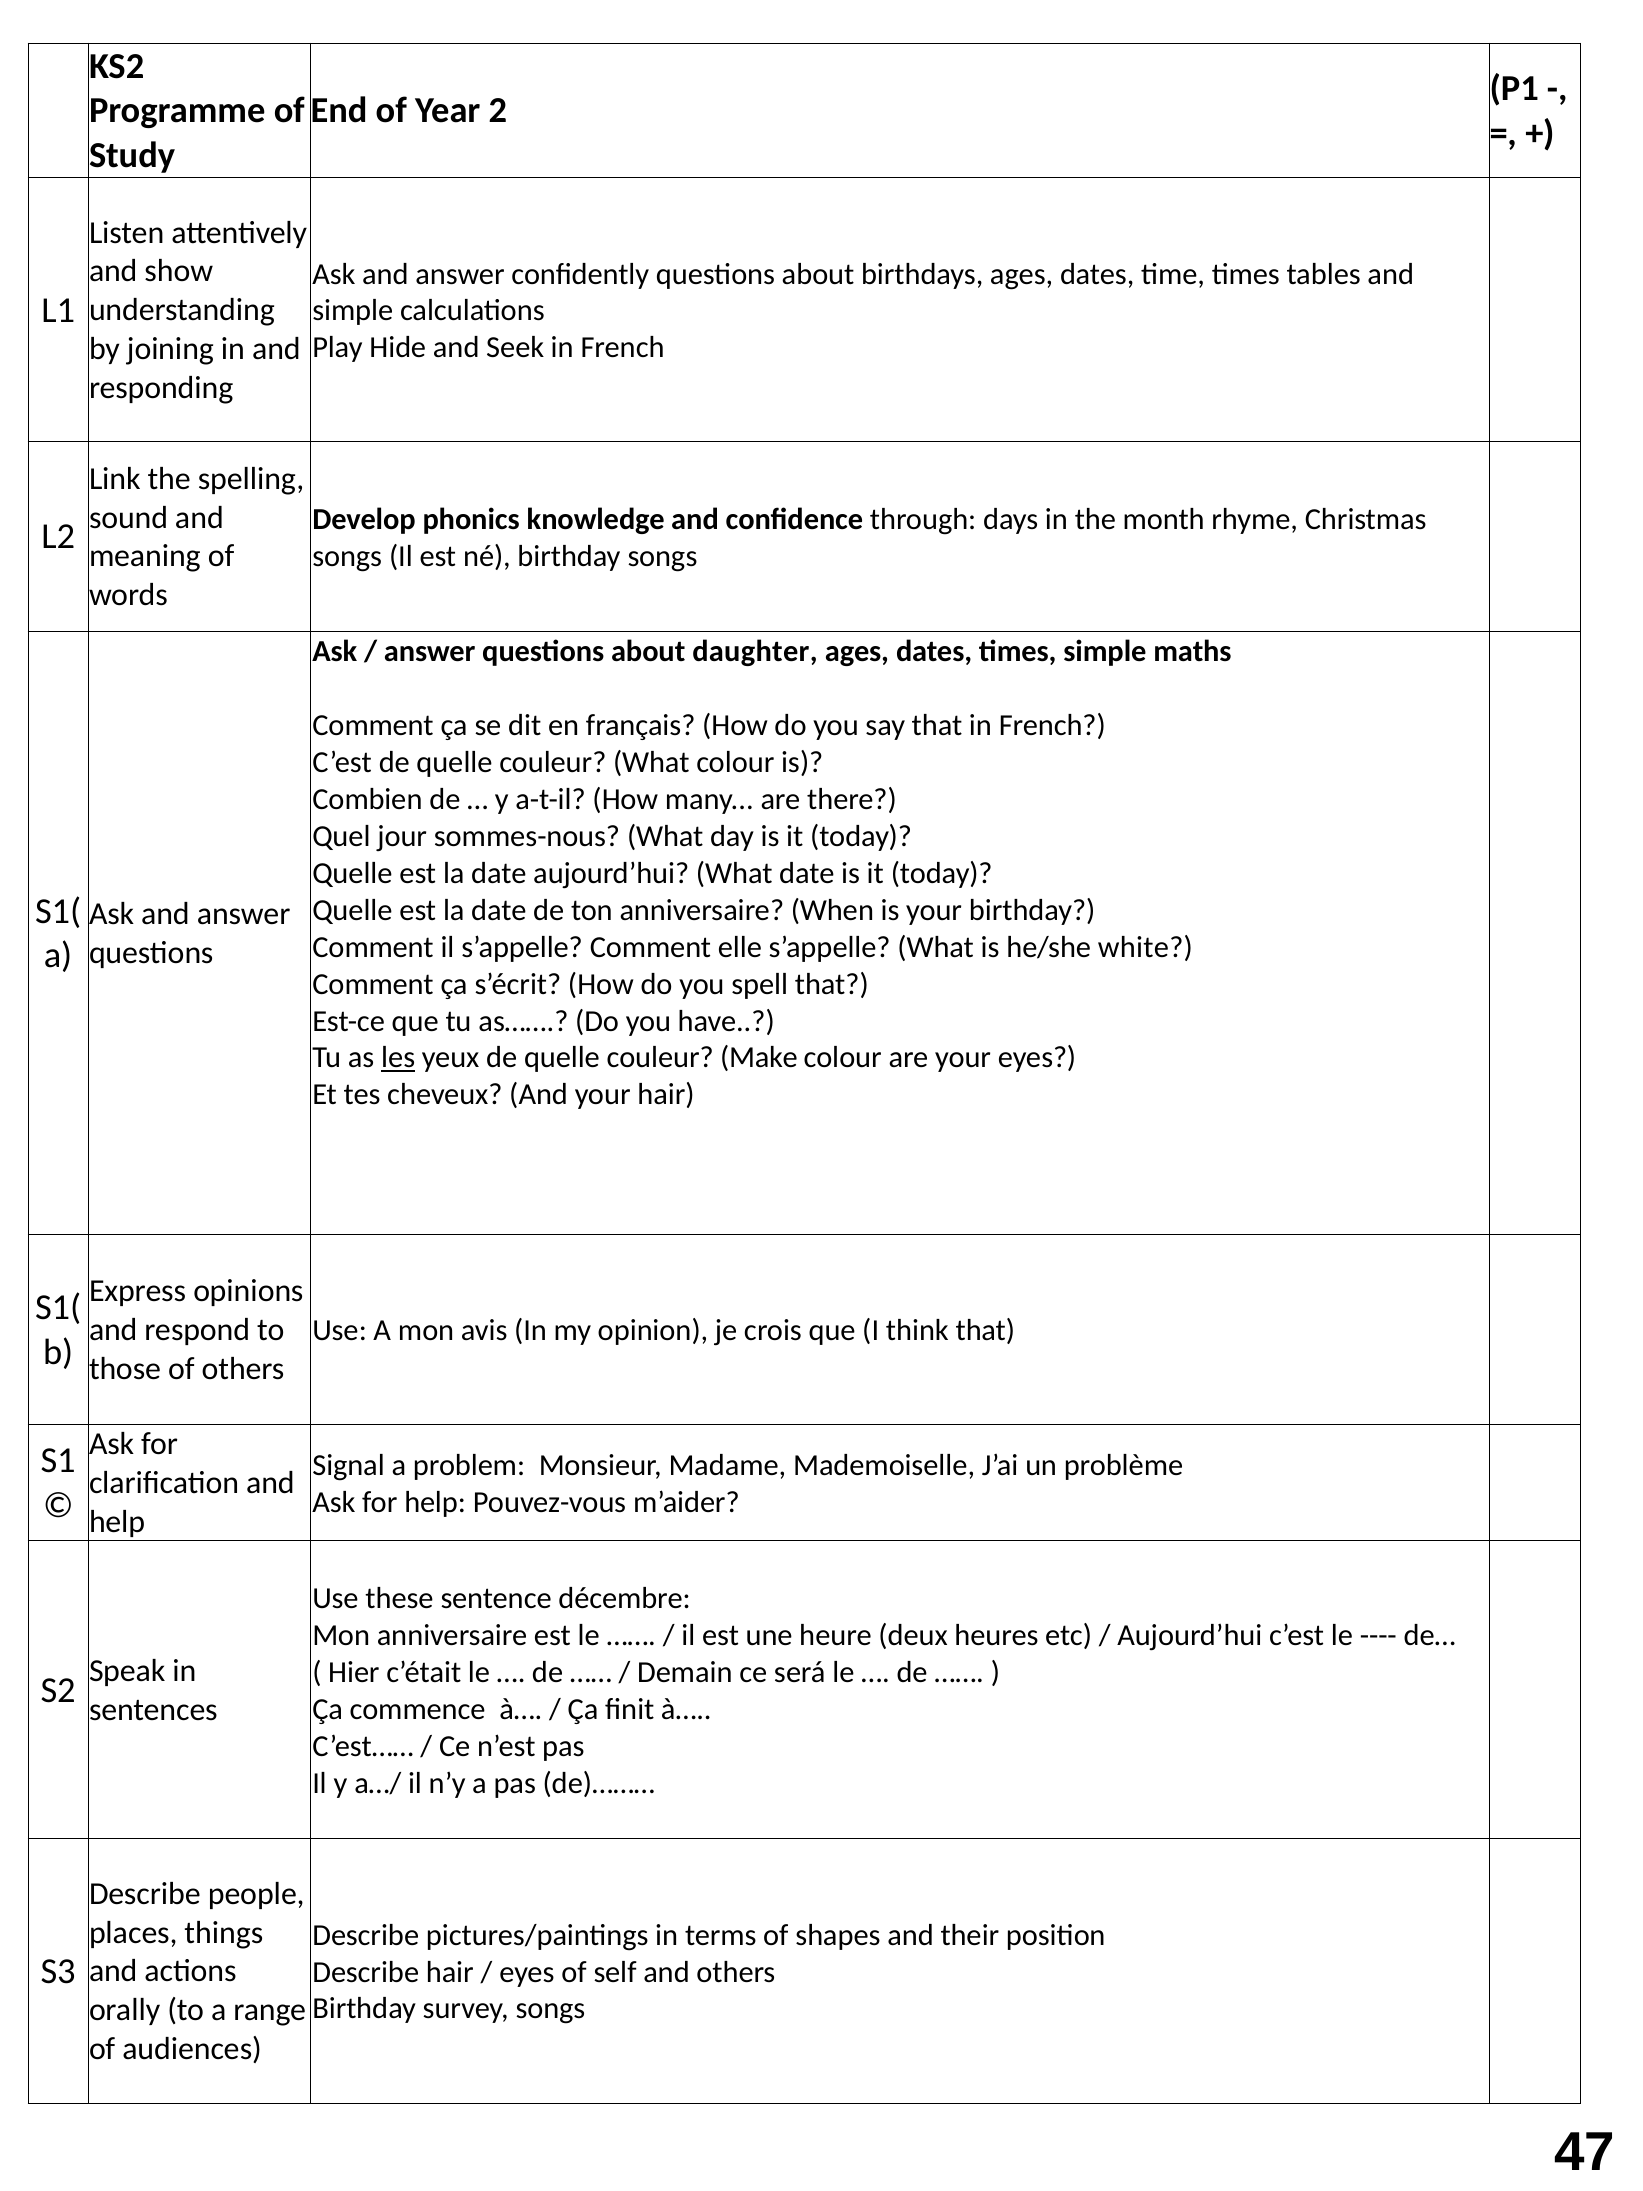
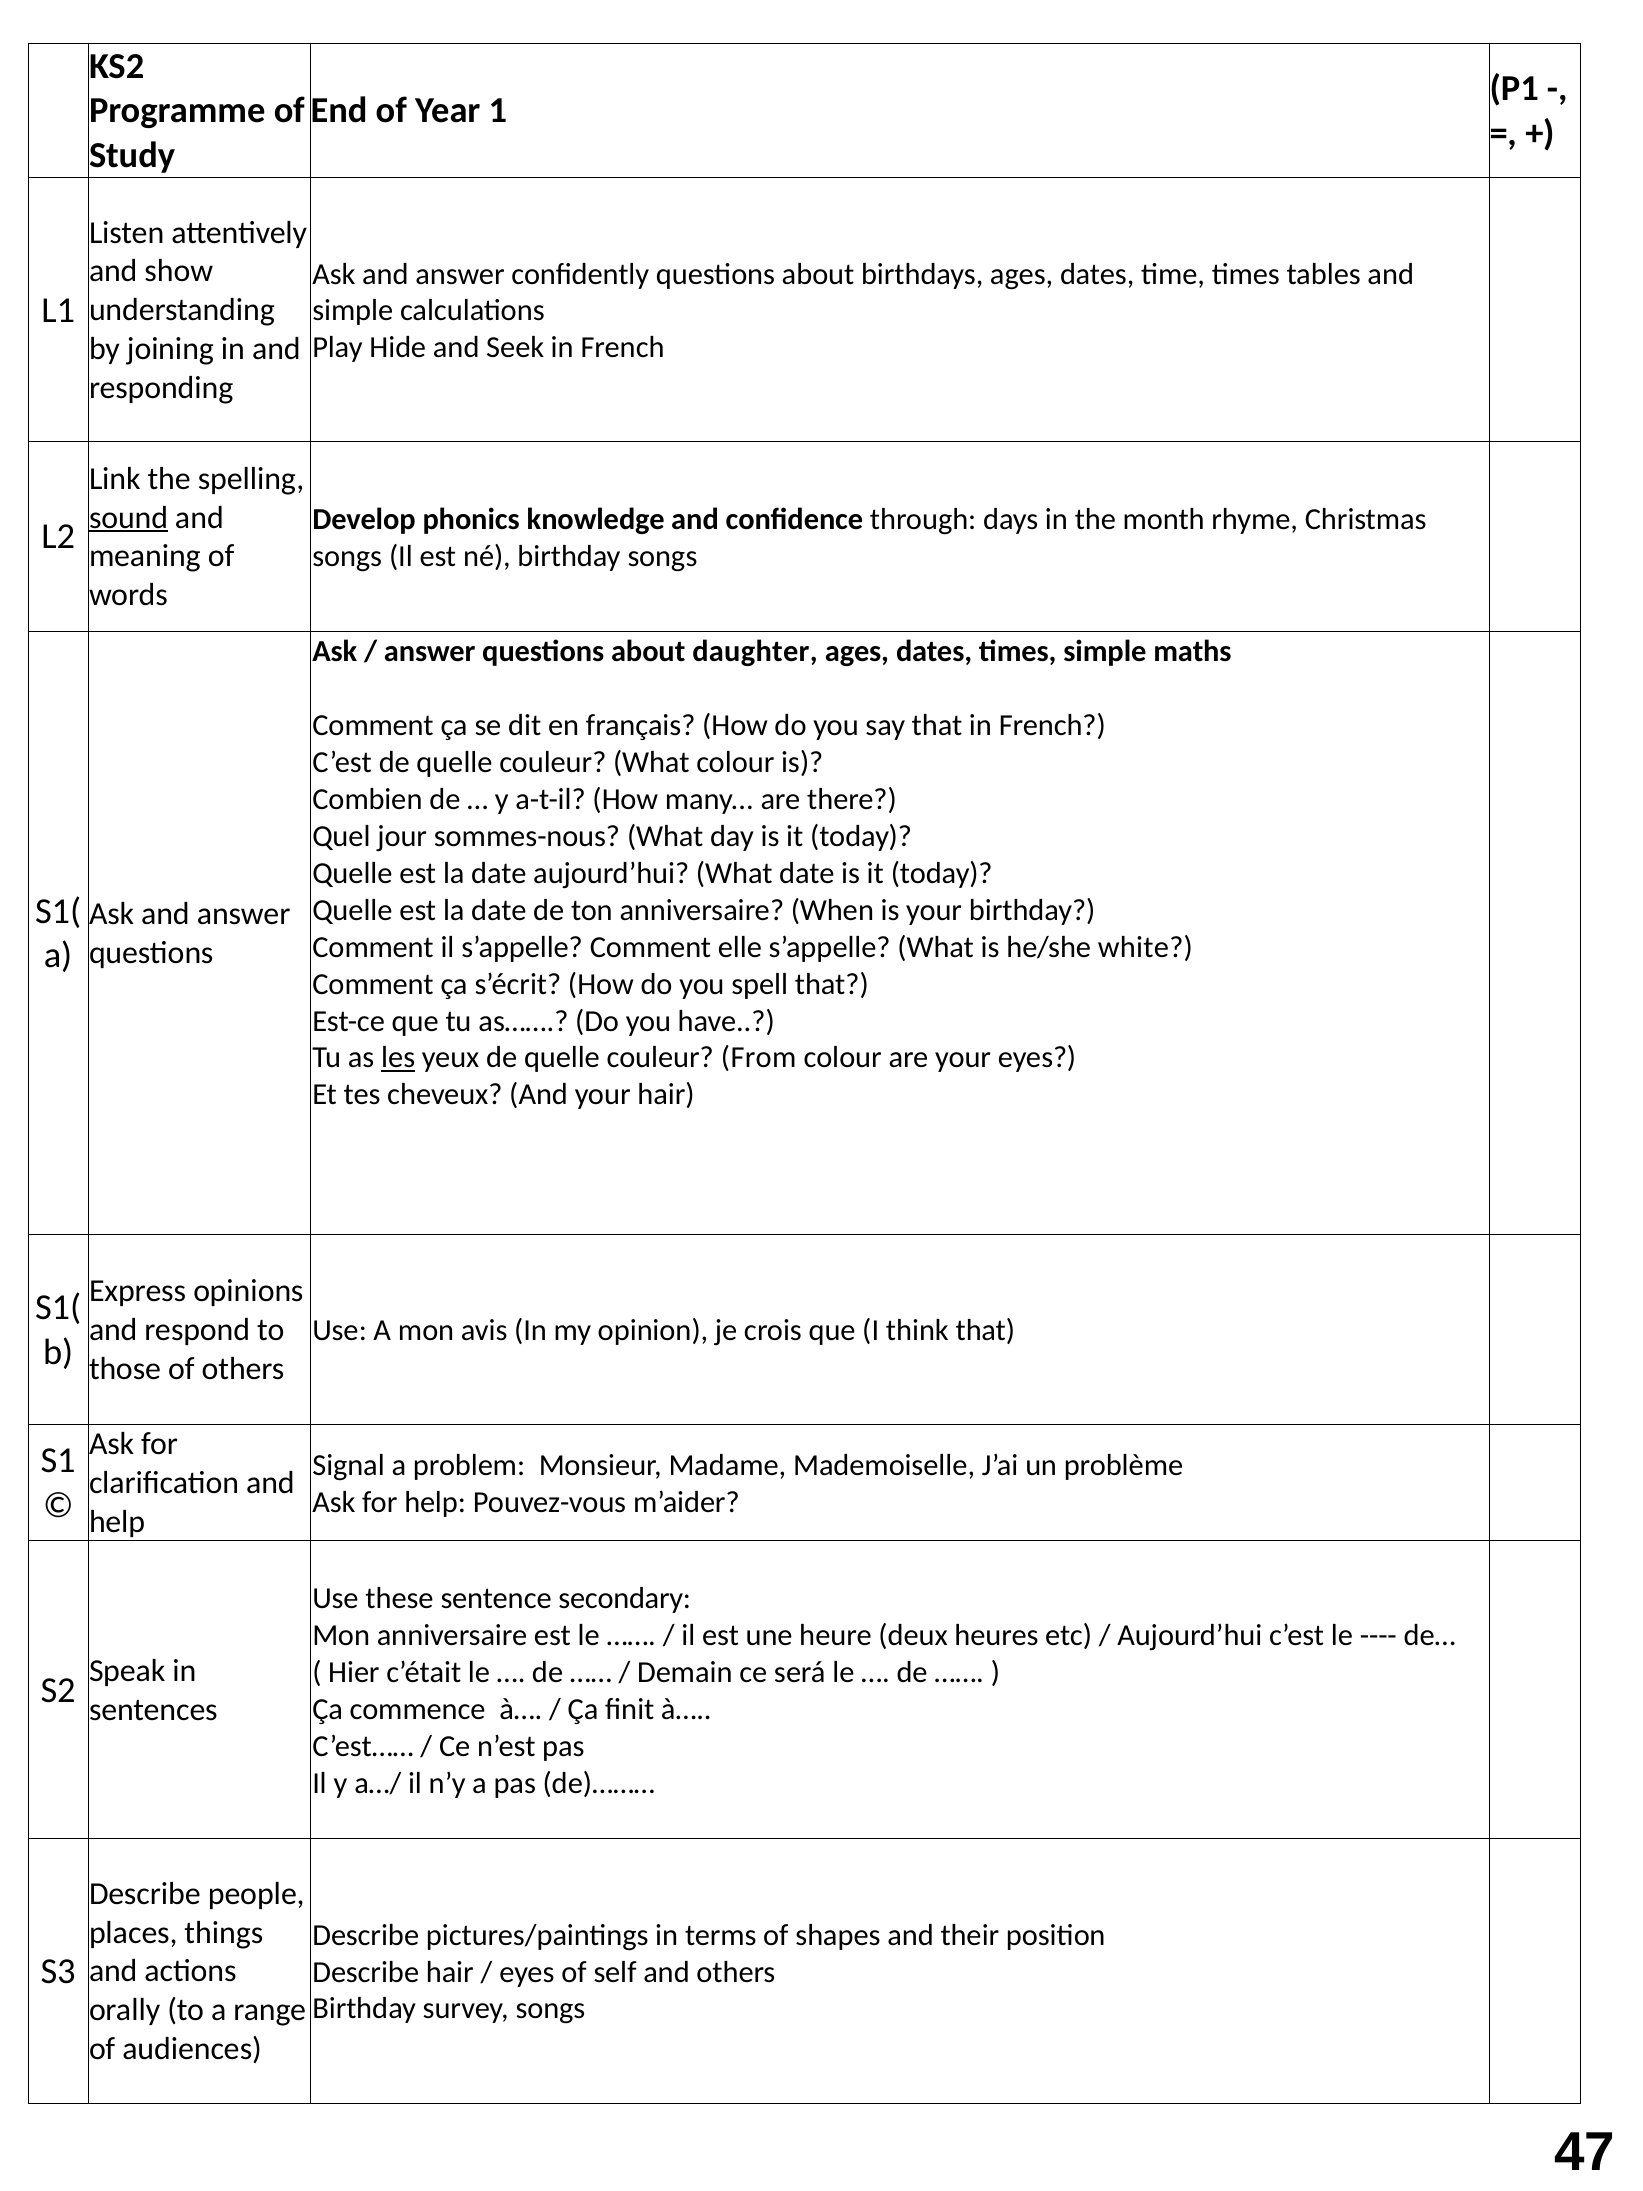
2: 2 -> 1
sound underline: none -> present
Make: Make -> From
décembre: décembre -> secondary
